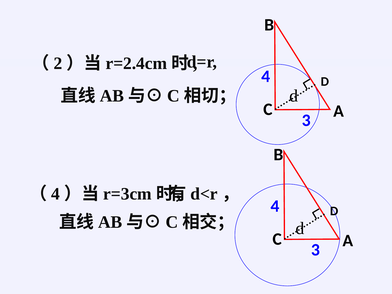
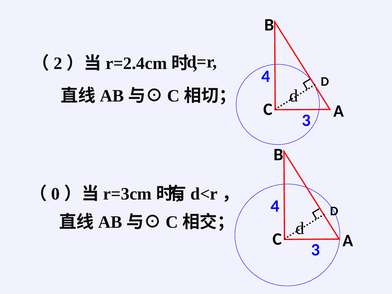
4 at (56, 194): 4 -> 0
